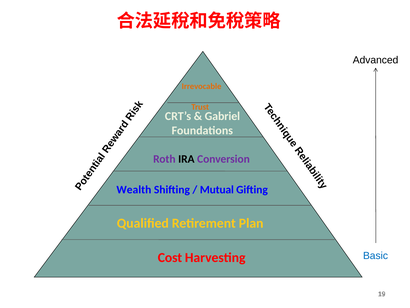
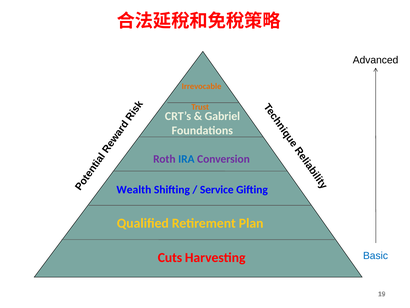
IRA colour: black -> blue
Mutual: Mutual -> Service
Cost: Cost -> Cuts
